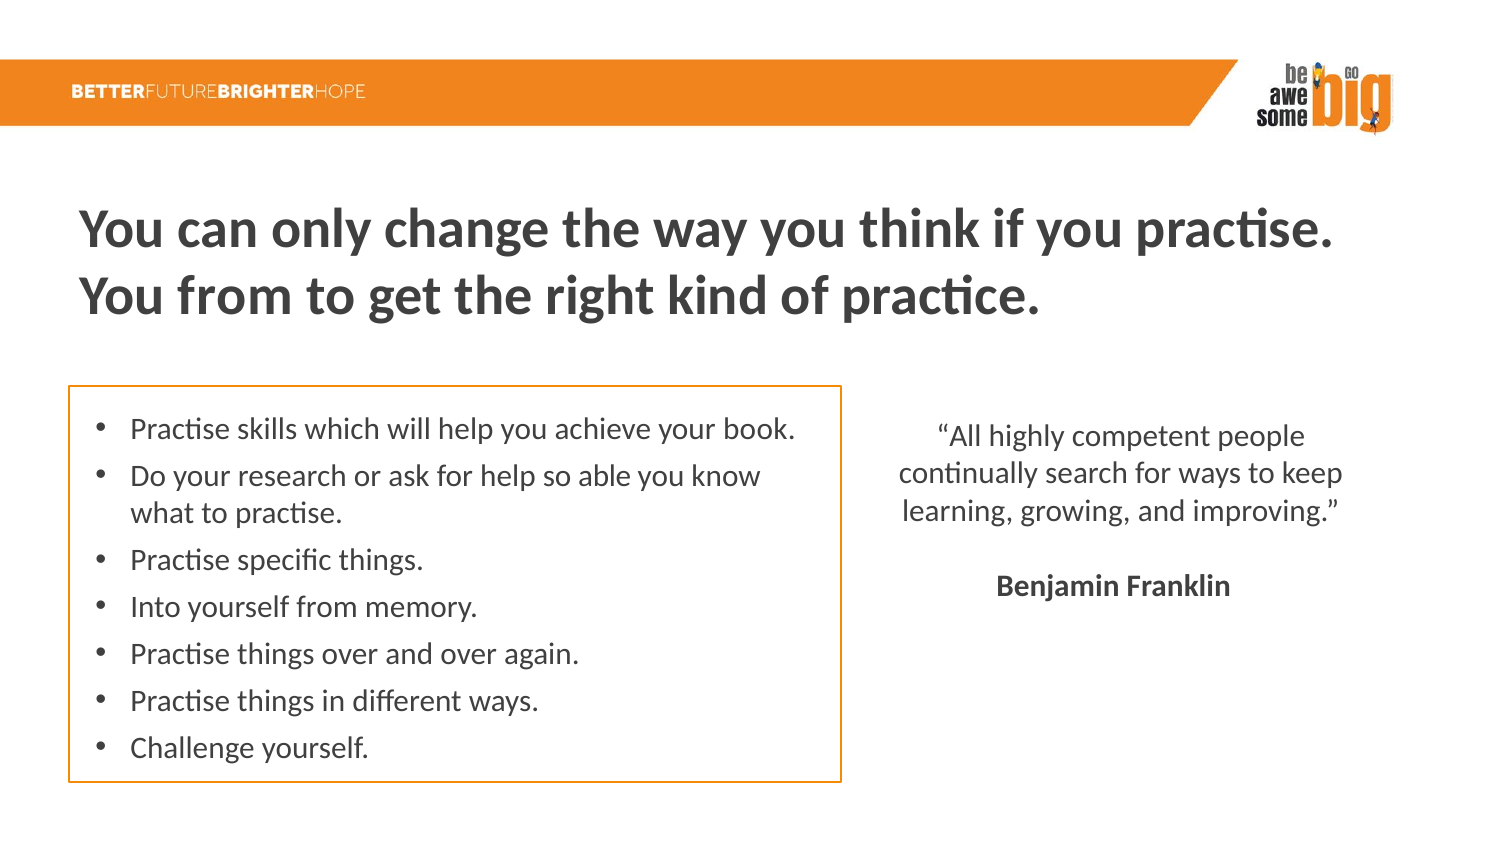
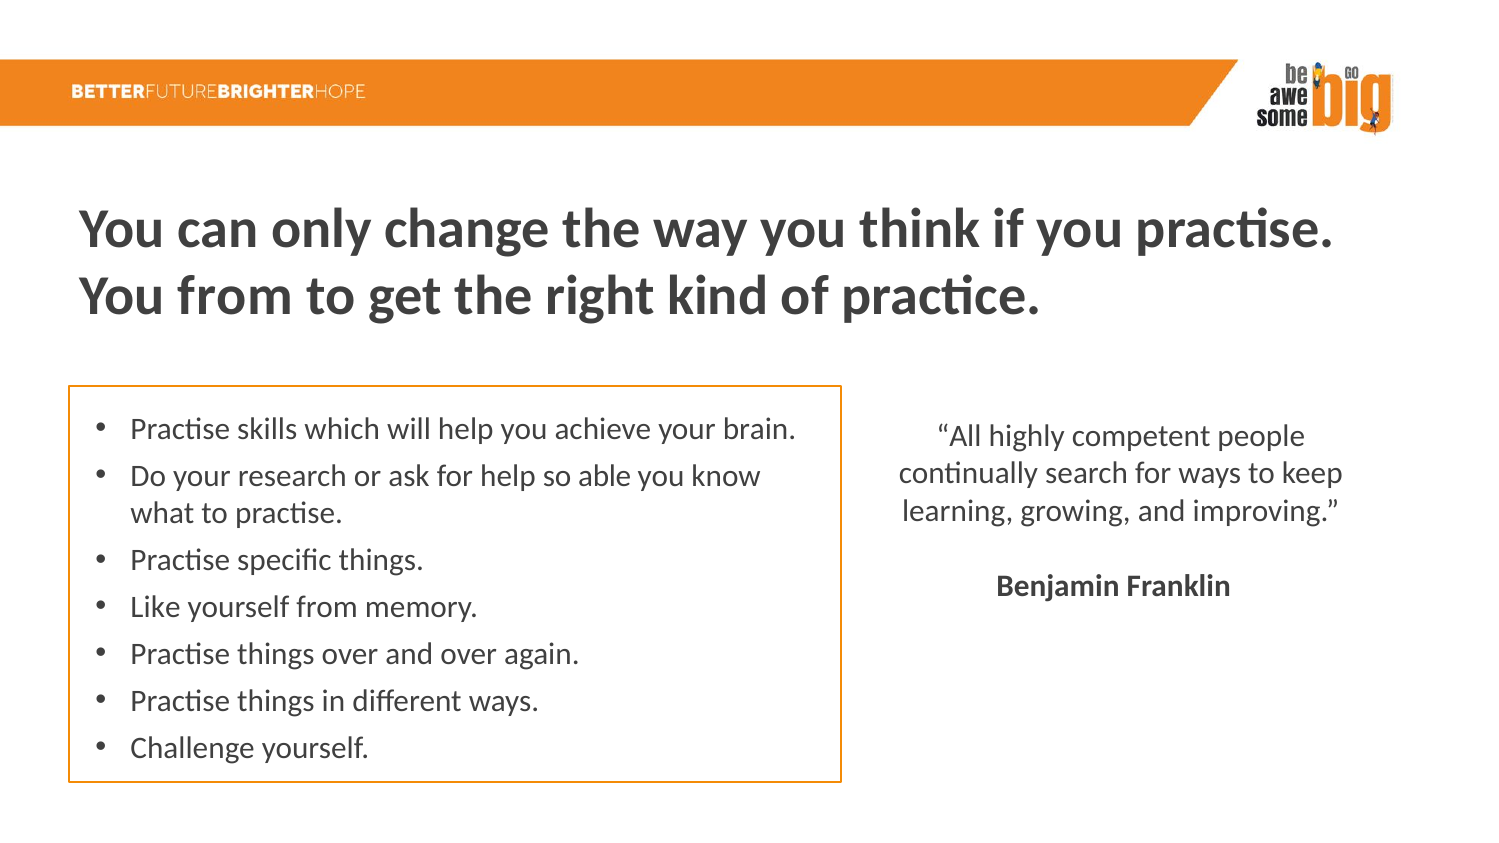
book: book -> brain
Into: Into -> Like
